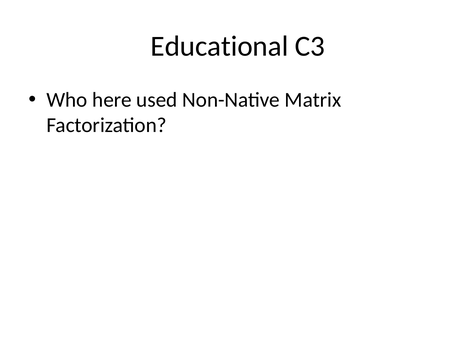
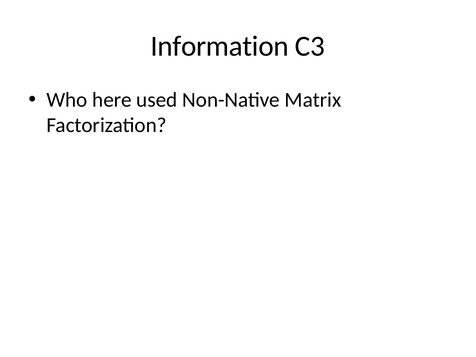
Educational: Educational -> Information
